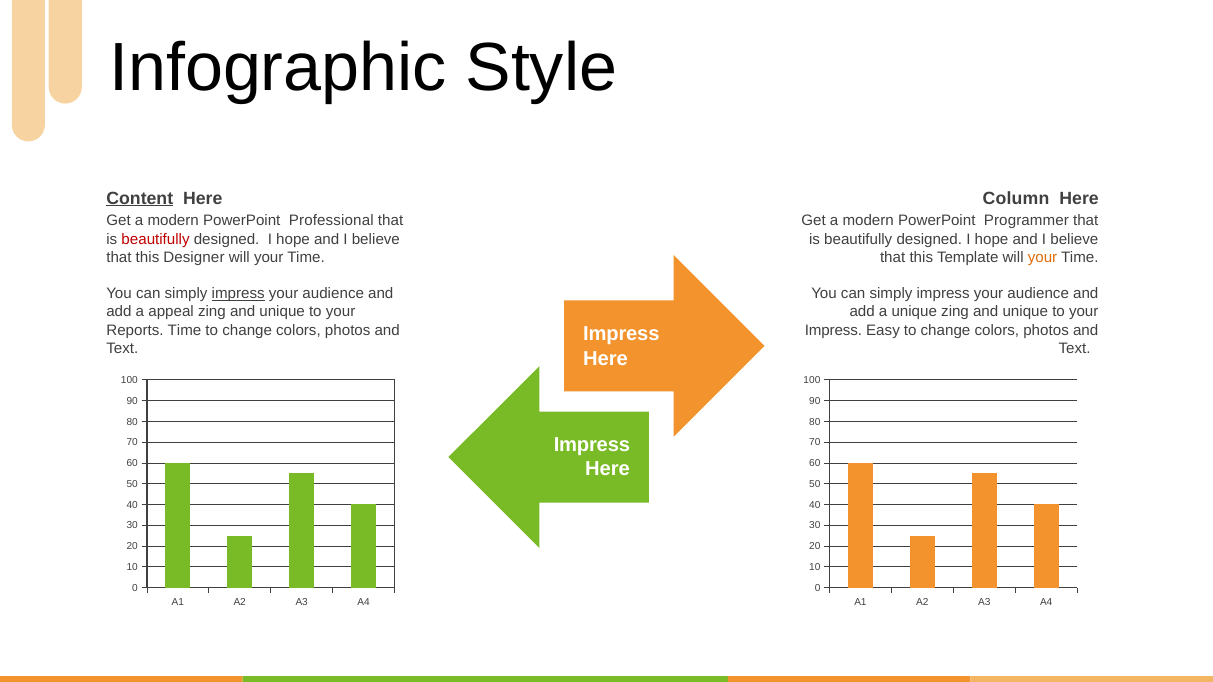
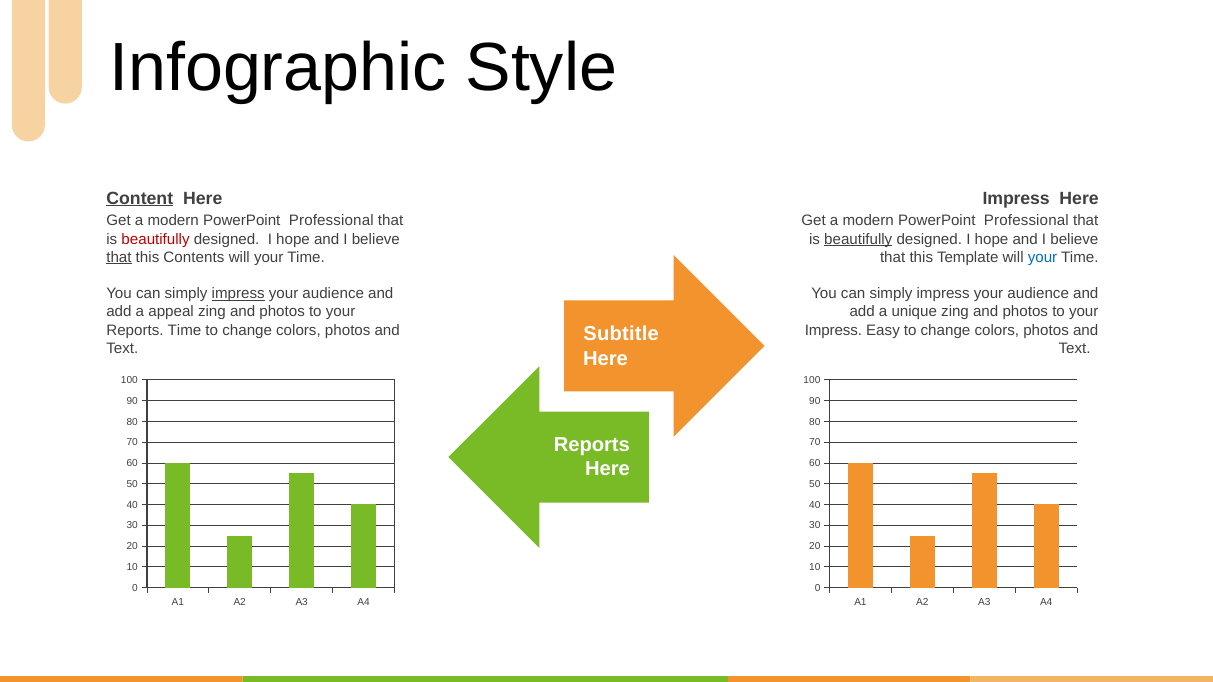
Column at (1016, 198): Column -> Impress
Programmer at (1026, 221): Programmer -> Professional
beautifully at (858, 239) underline: none -> present
that at (119, 257) underline: none -> present
Designer: Designer -> Contents
your at (1043, 257) colour: orange -> blue
unique at (282, 312): unique -> photos
unique zing and unique: unique -> photos
Impress at (621, 334): Impress -> Subtitle
Impress at (592, 445): Impress -> Reports
